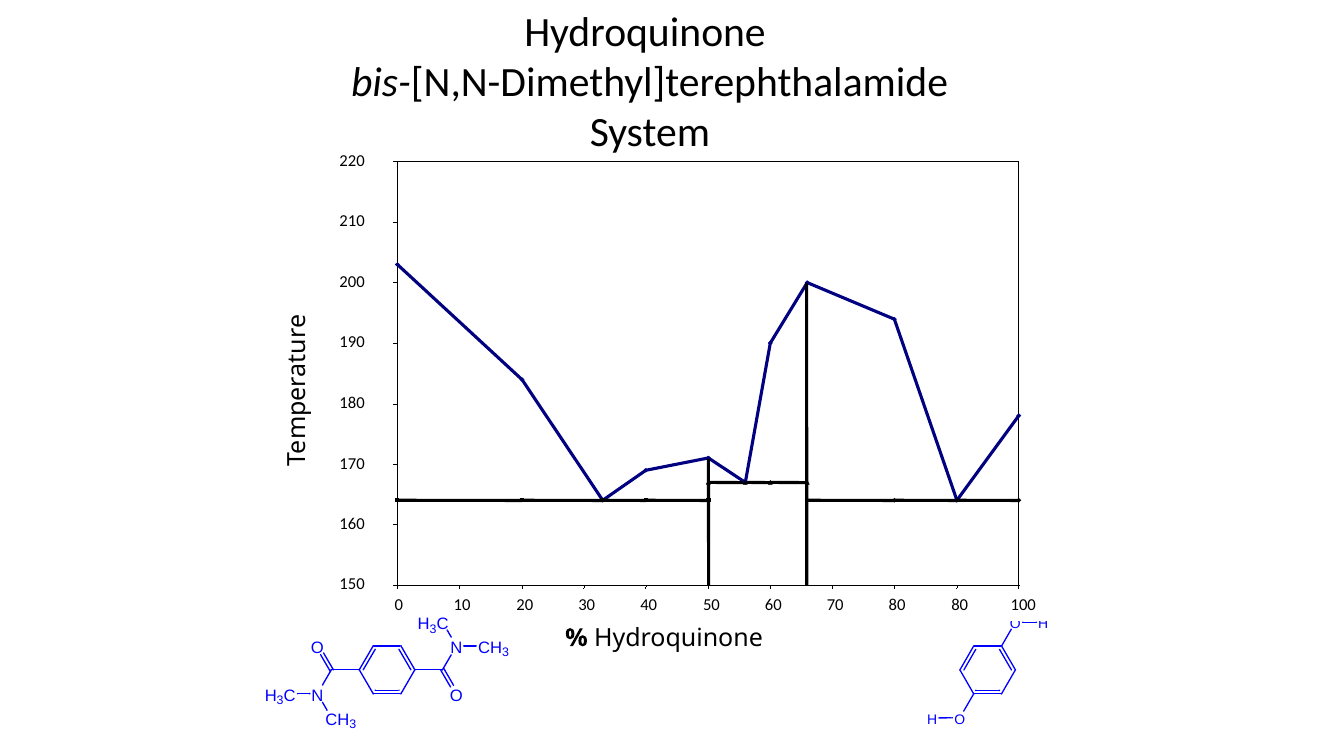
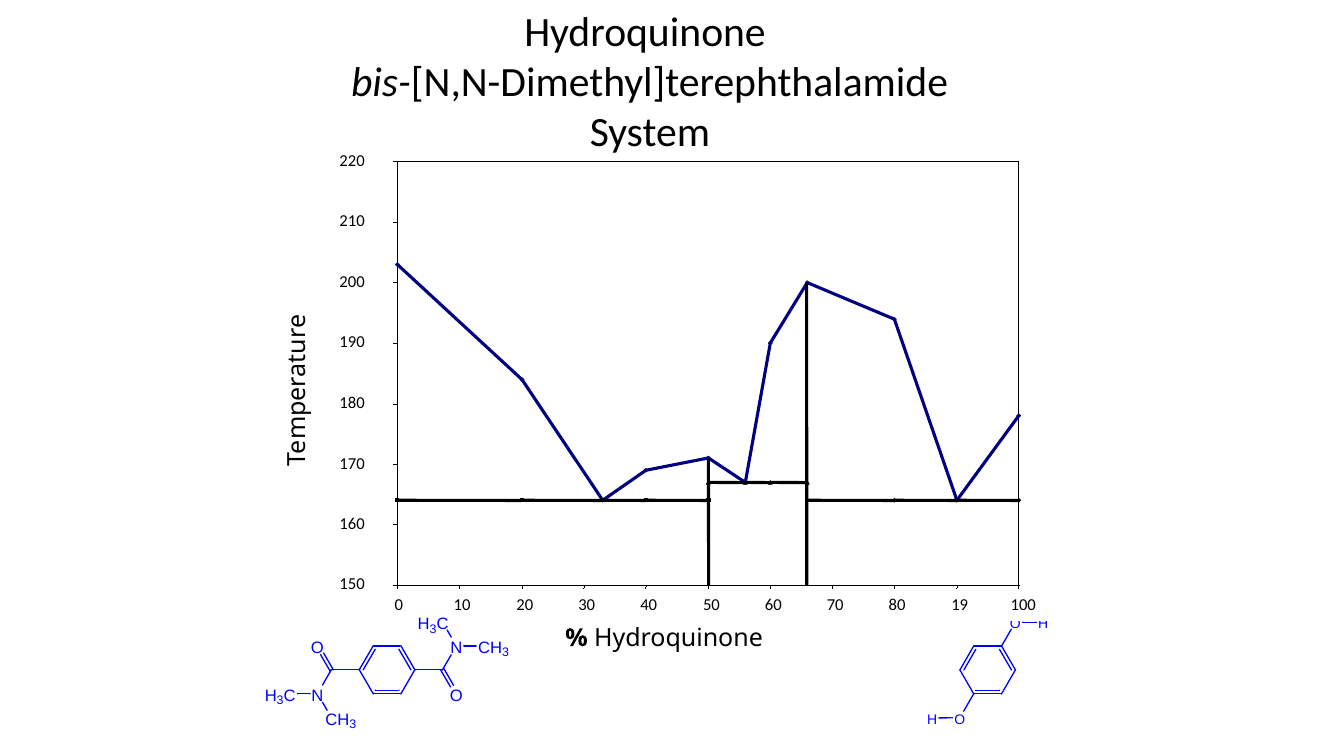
80 80: 80 -> 19
